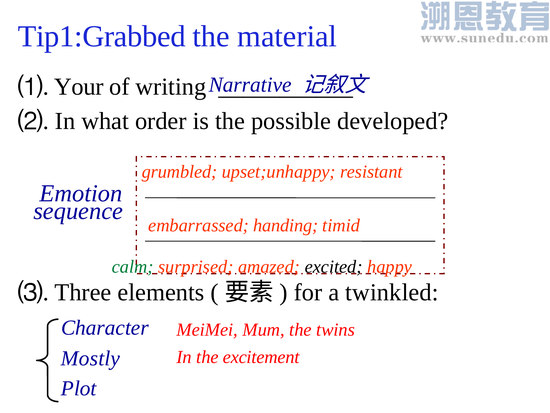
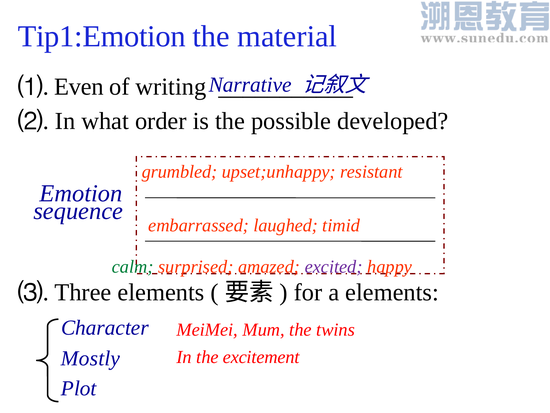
Tip1:Grabbed: Tip1:Grabbed -> Tip1:Emotion
Your: Your -> Even
handing: handing -> laughed
excited colour: black -> purple
a twinkled: twinkled -> elements
